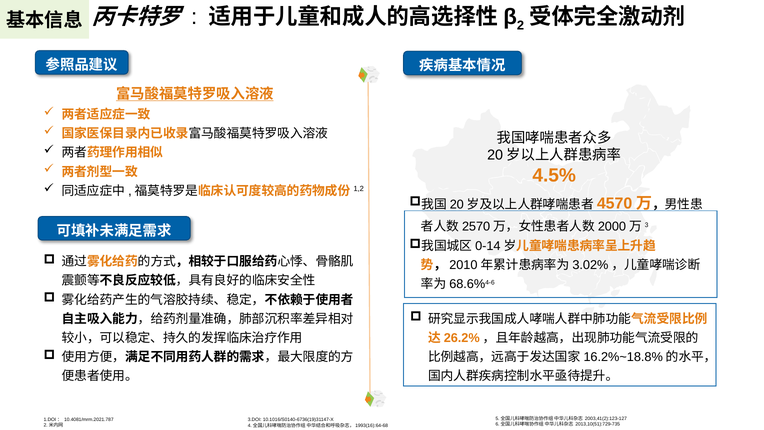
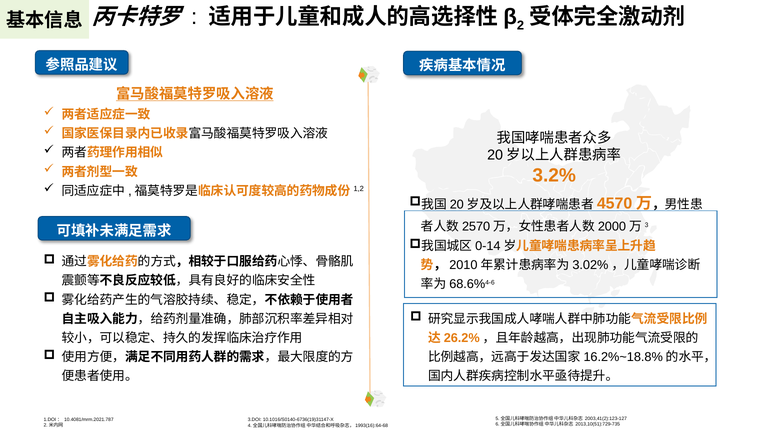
4.5%: 4.5% -> 3.2%
